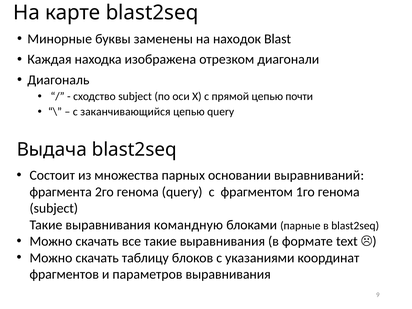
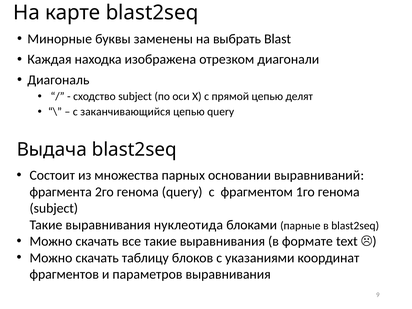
находок: находок -> выбрать
почти: почти -> делят
командную: командную -> нуклеотида
